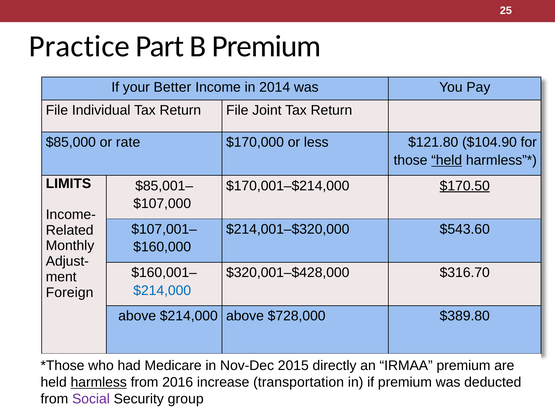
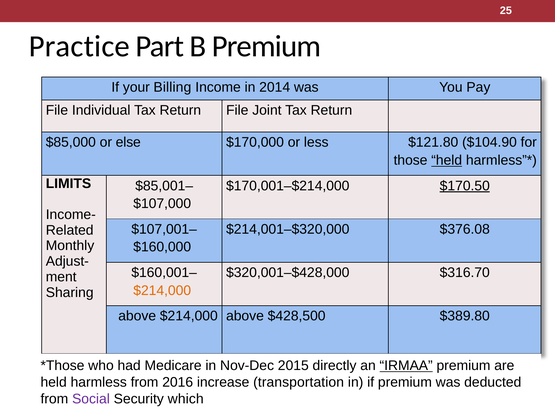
Better: Better -> Billing
rate: rate -> else
$543.60: $543.60 -> $376.08
$214,000 at (162, 290) colour: blue -> orange
Foreign: Foreign -> Sharing
$728,000: $728,000 -> $428,500
IRMAA underline: none -> present
harmless underline: present -> none
group: group -> which
